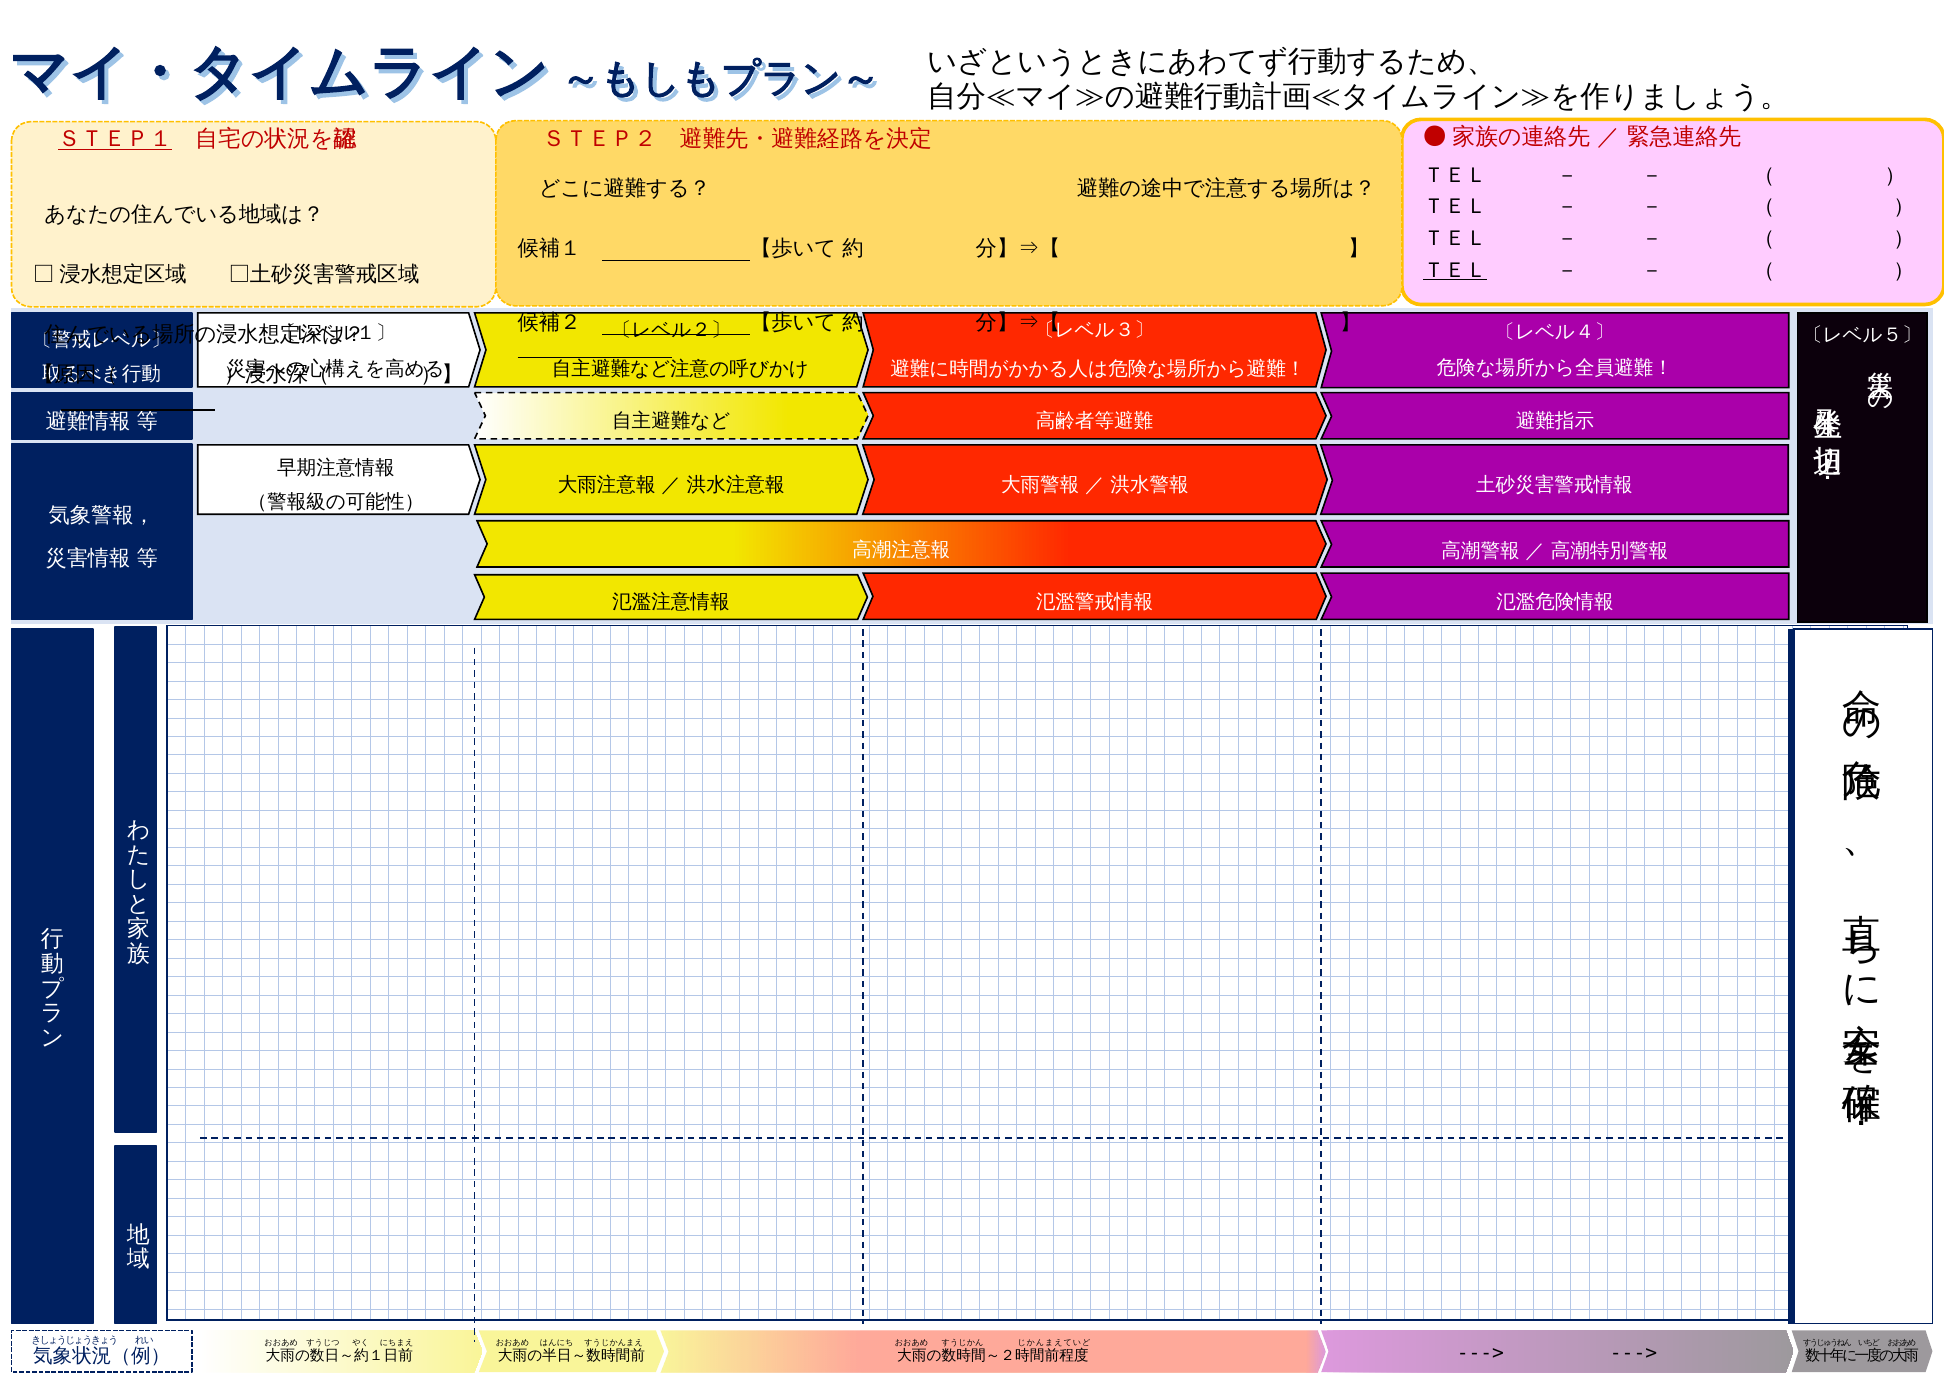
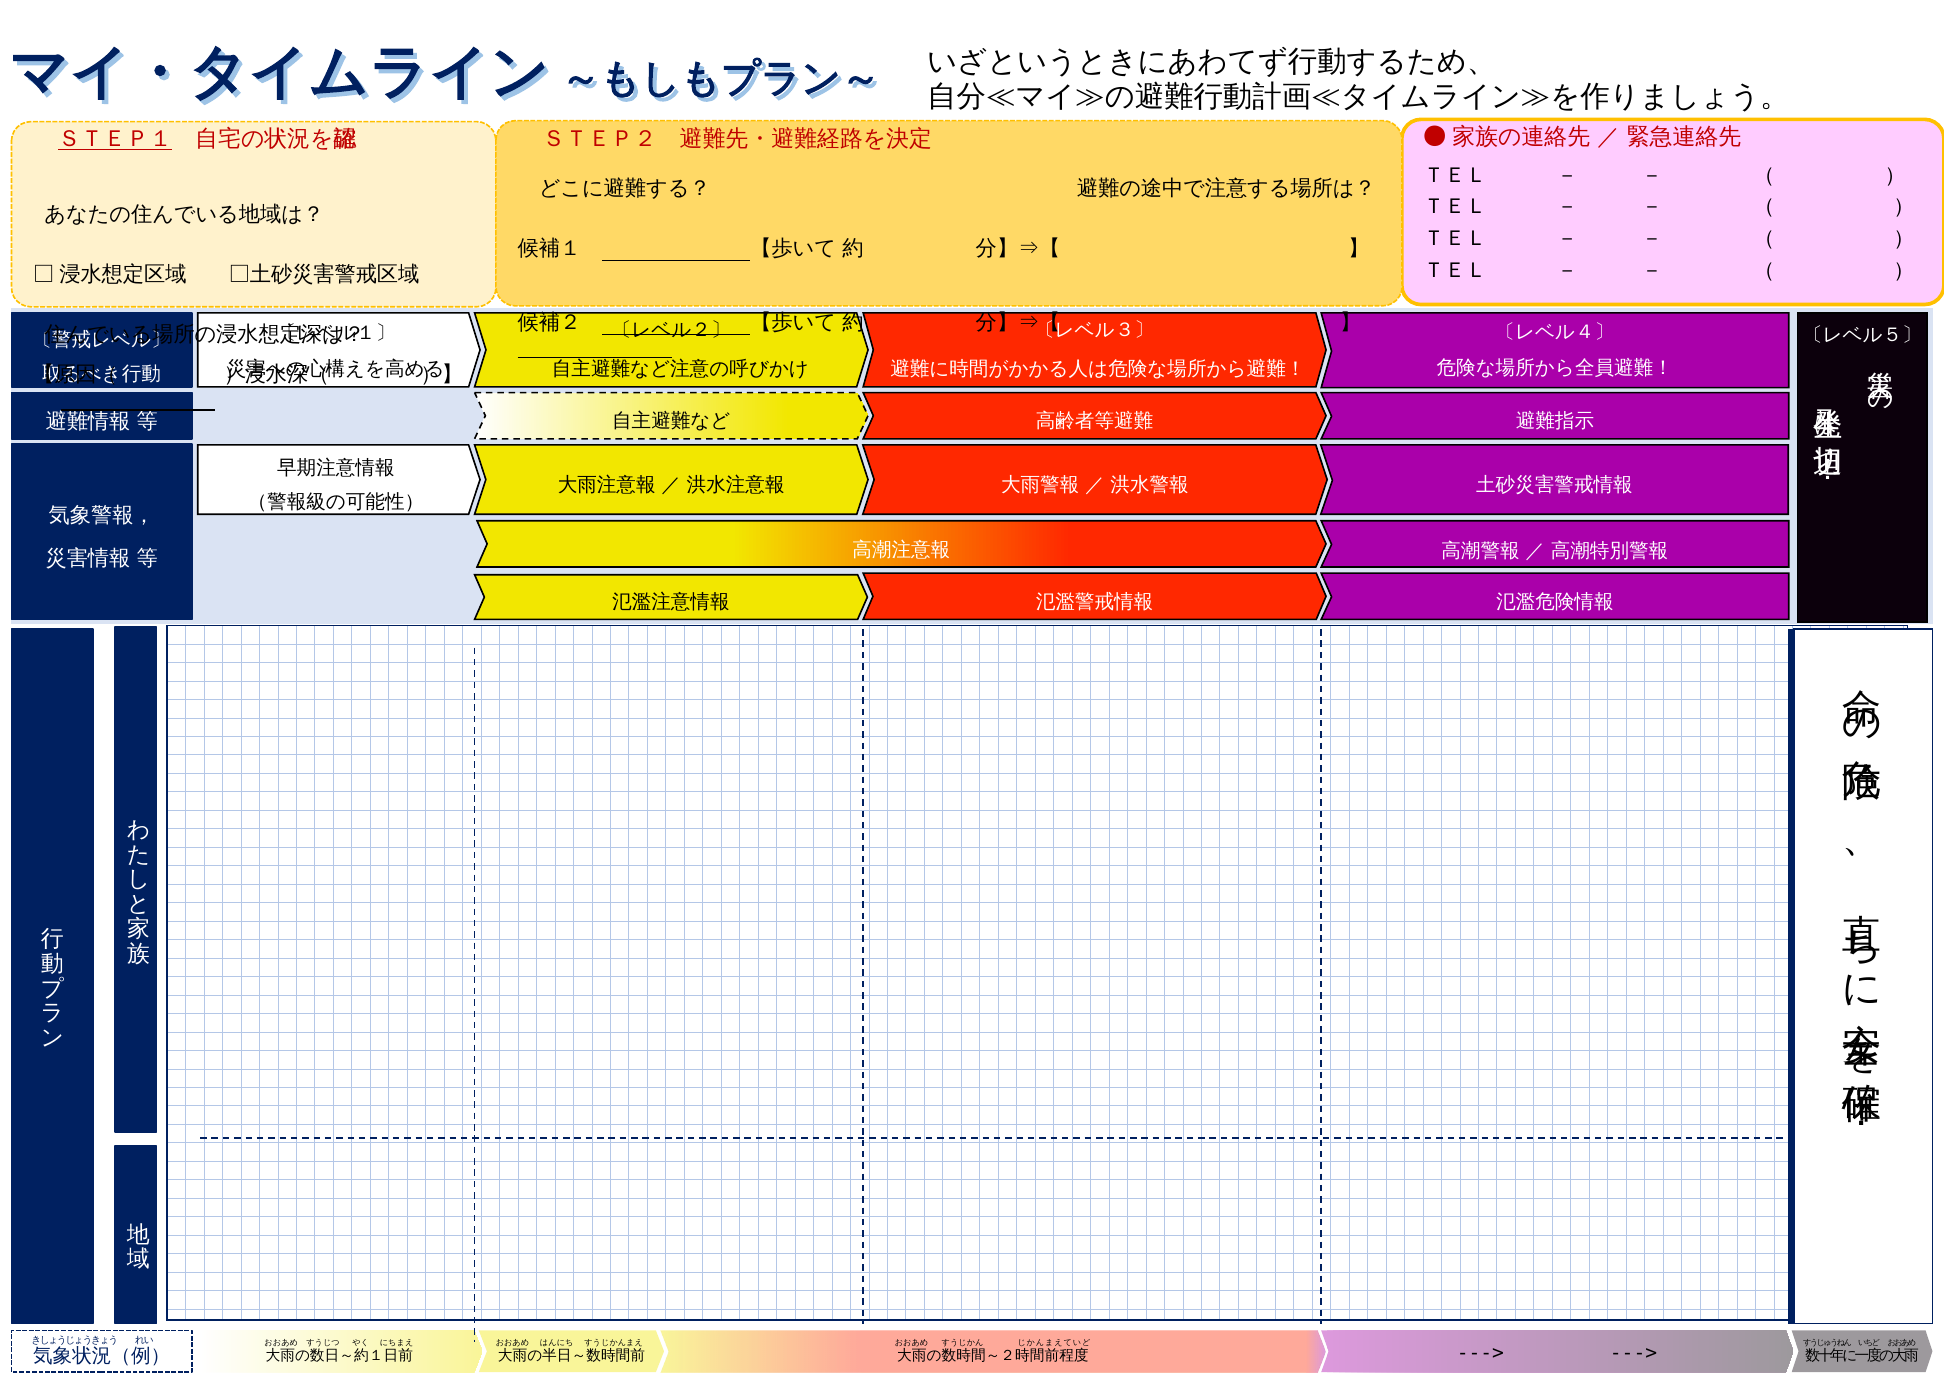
ＴＥＬ at (1455, 270) underline: present -> none
